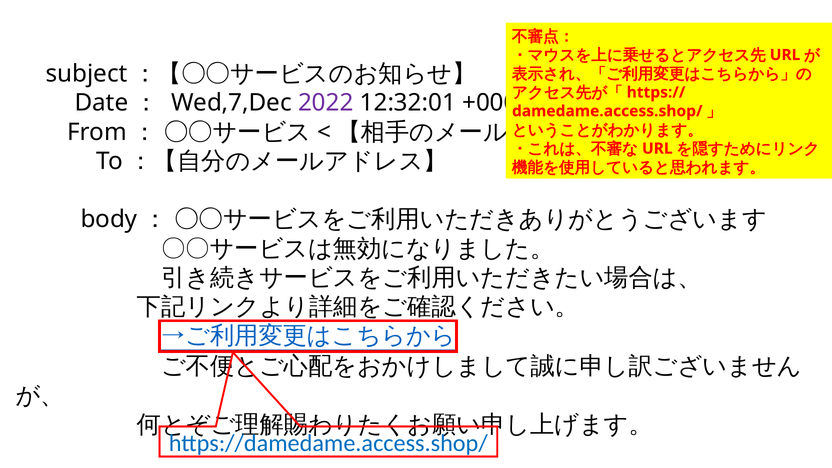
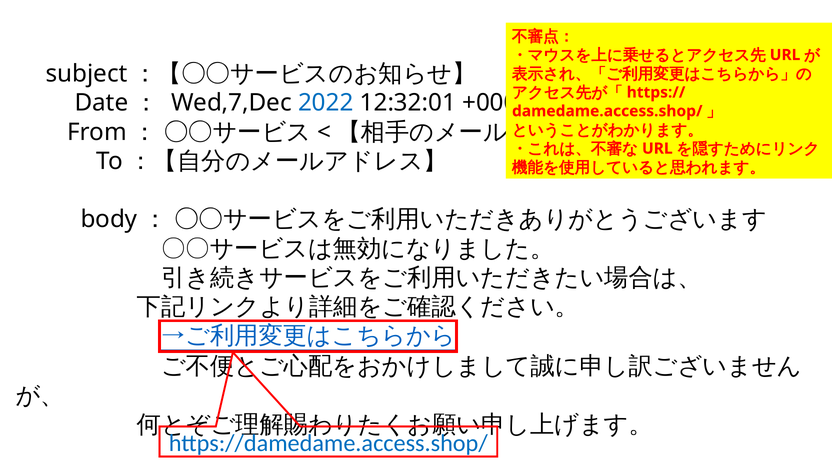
2022 colour: purple -> blue
